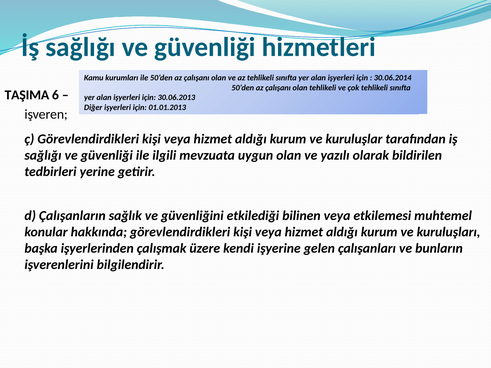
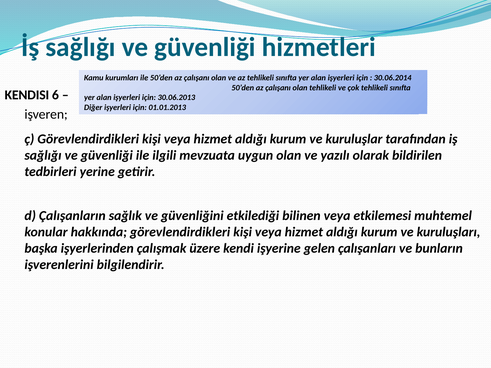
TAŞIMA: TAŞIMA -> KENDISI
